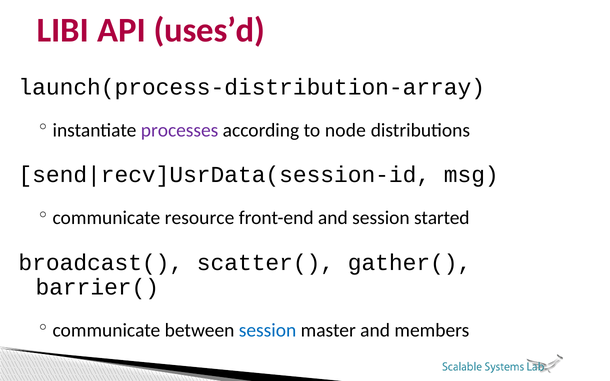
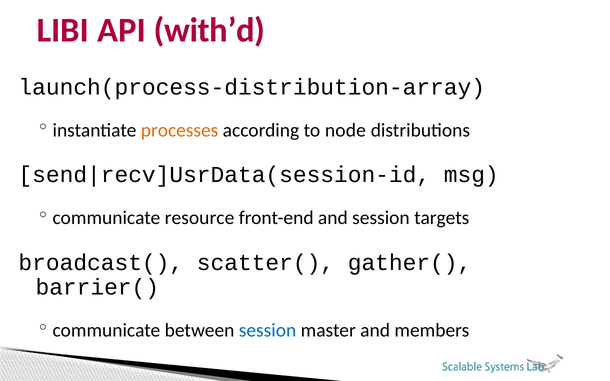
uses’d: uses’d -> with’d
processes colour: purple -> orange
started: started -> targets
